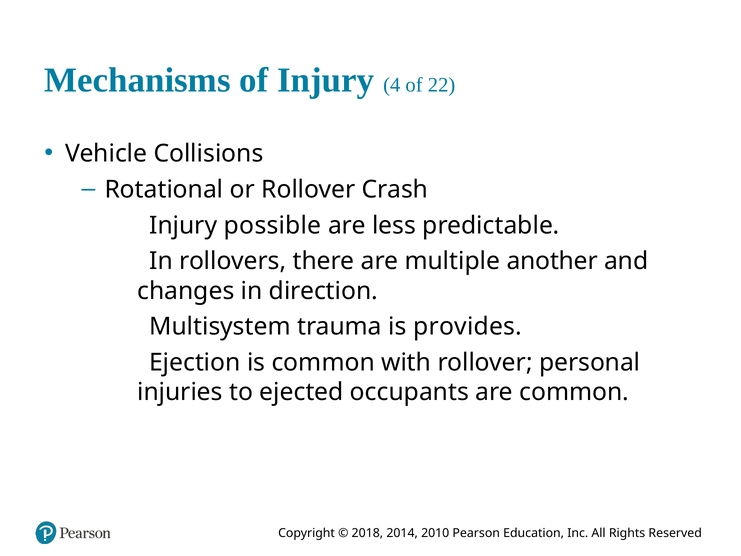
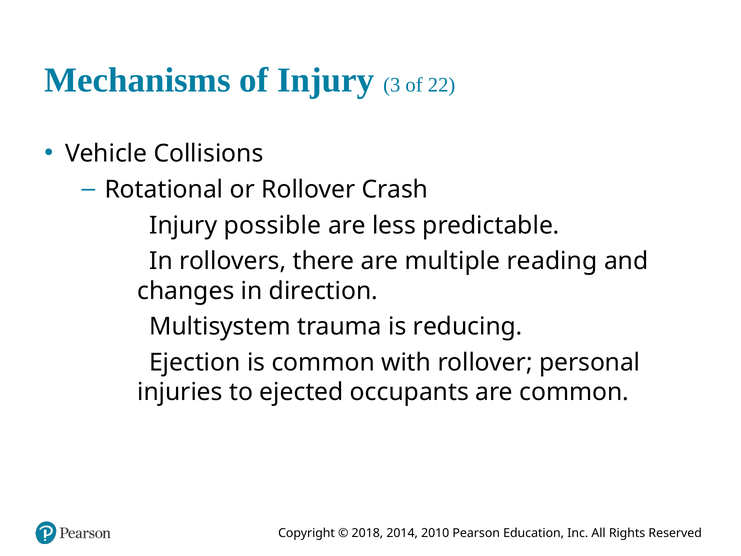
4: 4 -> 3
another: another -> reading
provides: provides -> reducing
